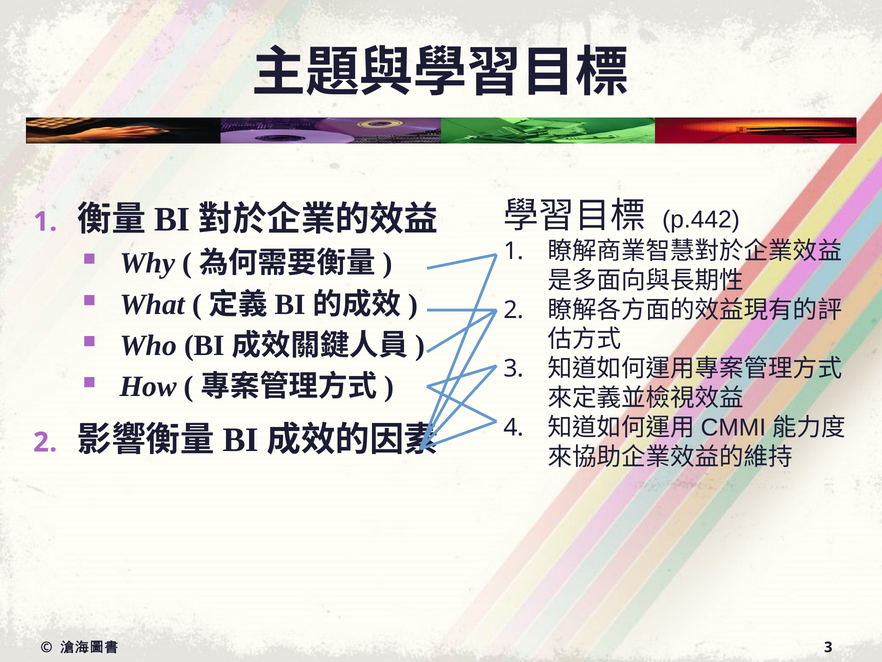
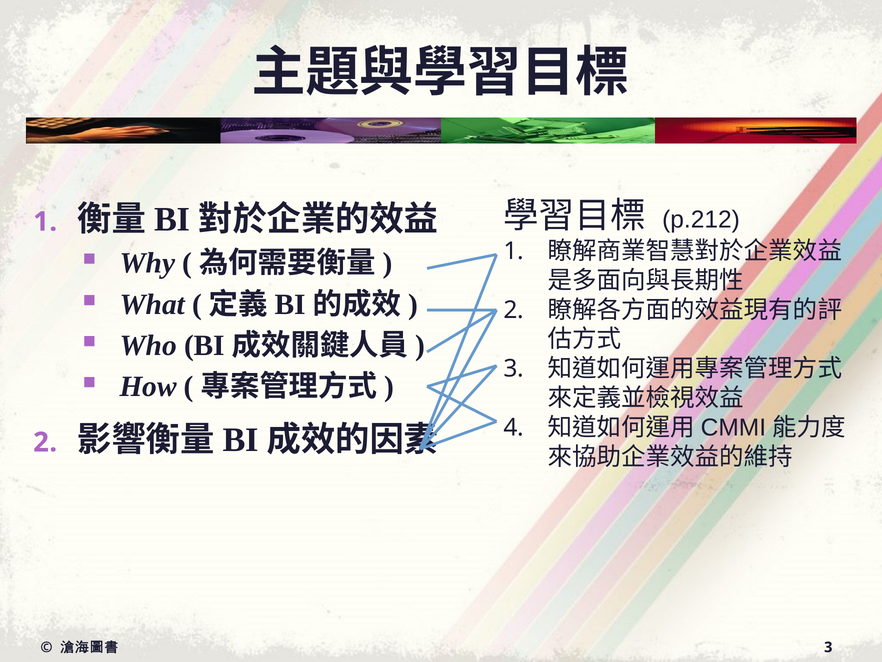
p.442: p.442 -> p.212
